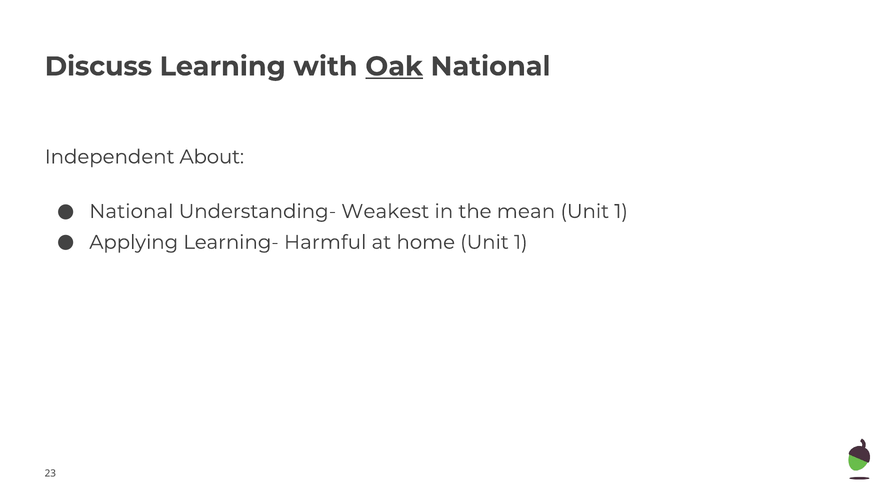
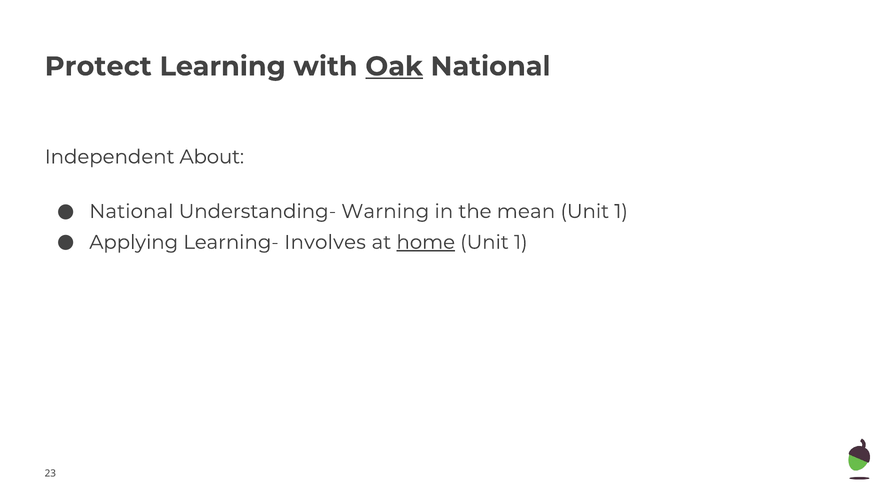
Discuss: Discuss -> Protect
Weakest: Weakest -> Warning
Harmful: Harmful -> Involves
home underline: none -> present
